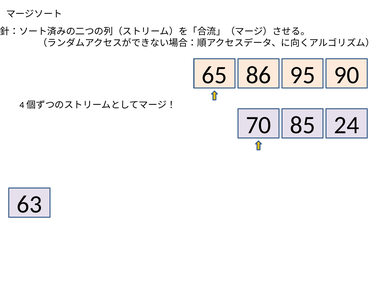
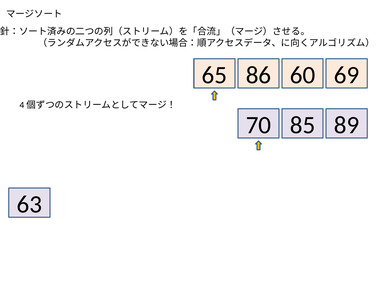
95: 95 -> 60
90: 90 -> 69
24: 24 -> 89
